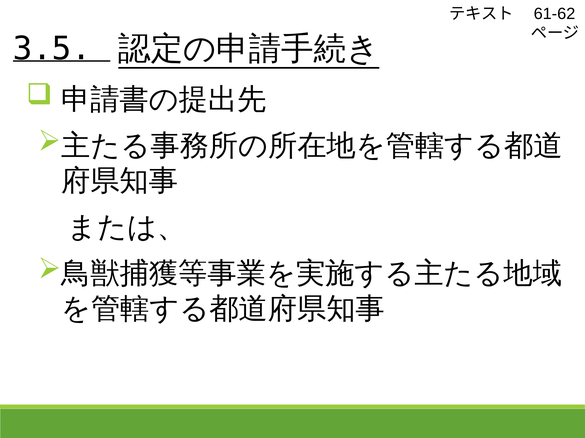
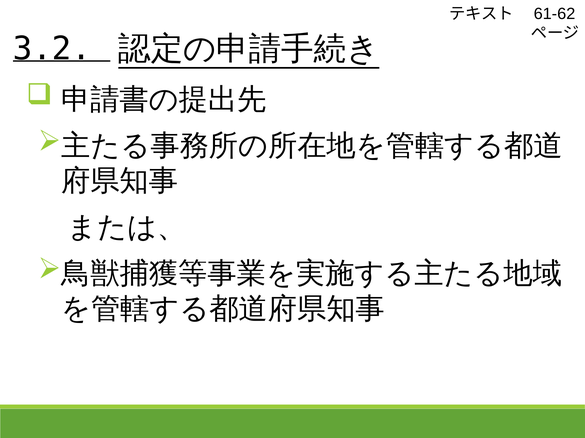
3.5: 3.5 -> 3.2
